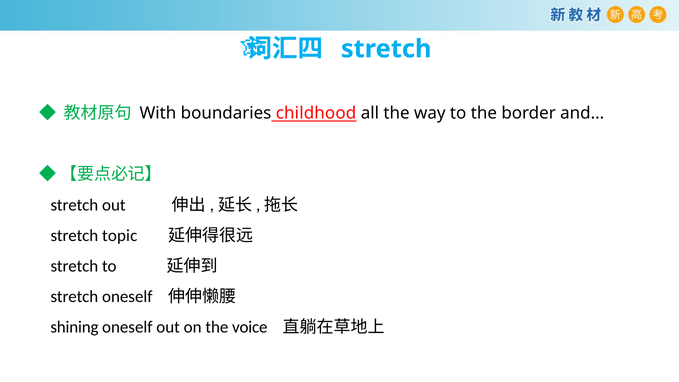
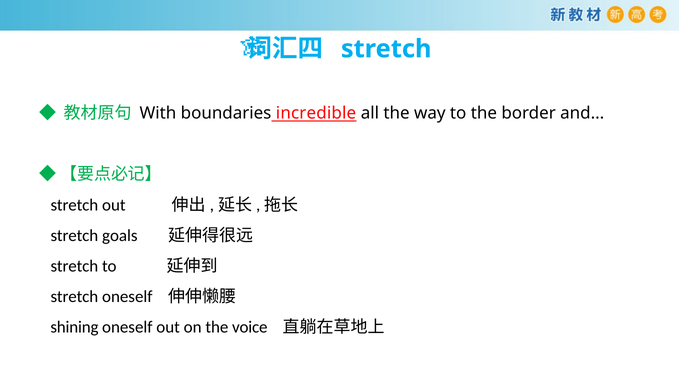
childhood: childhood -> incredible
topic: topic -> goals
